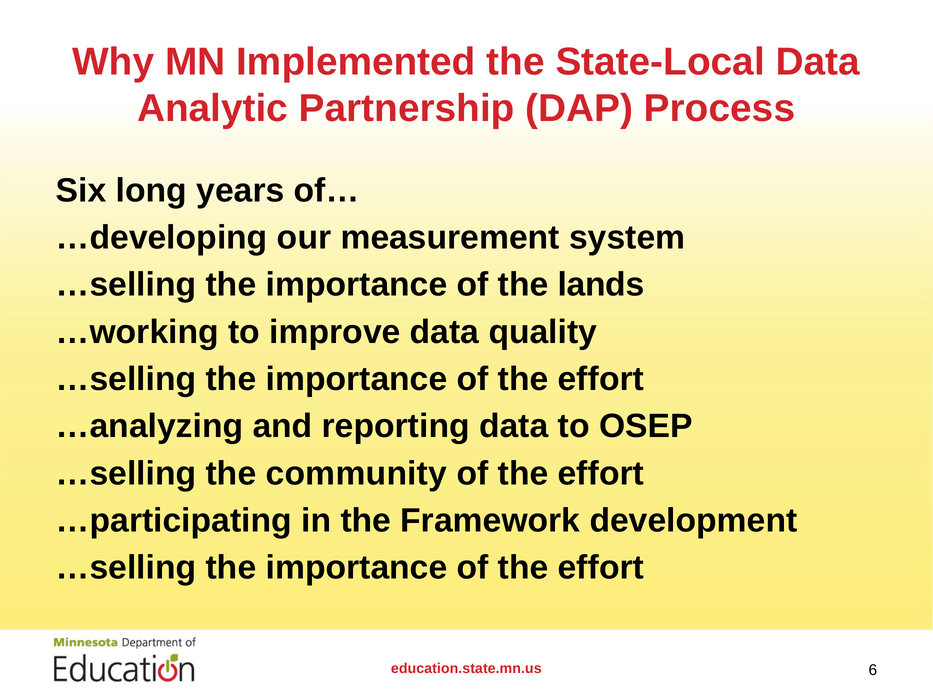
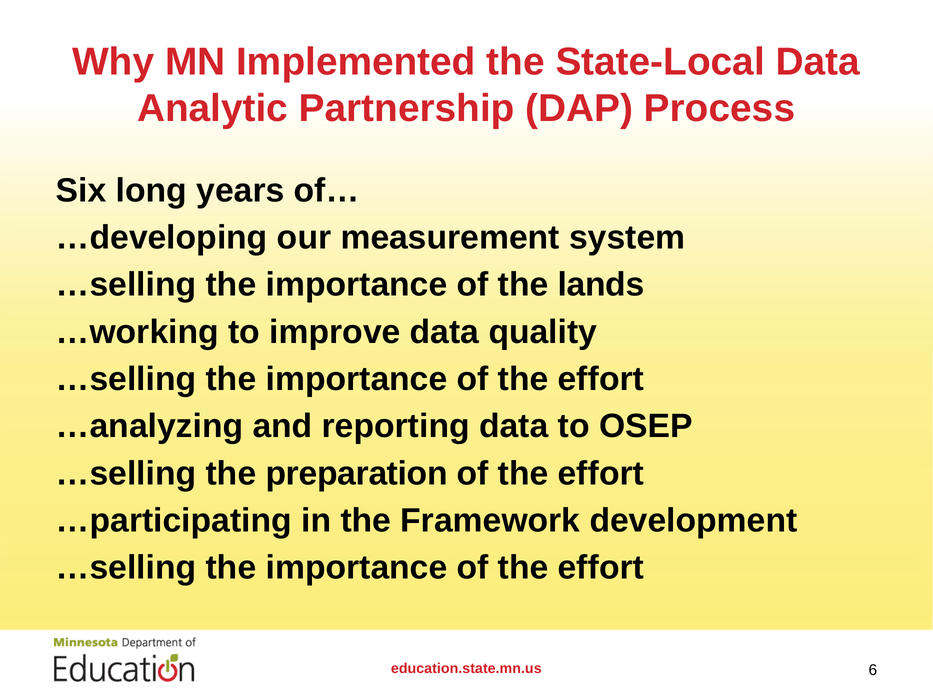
community: community -> preparation
